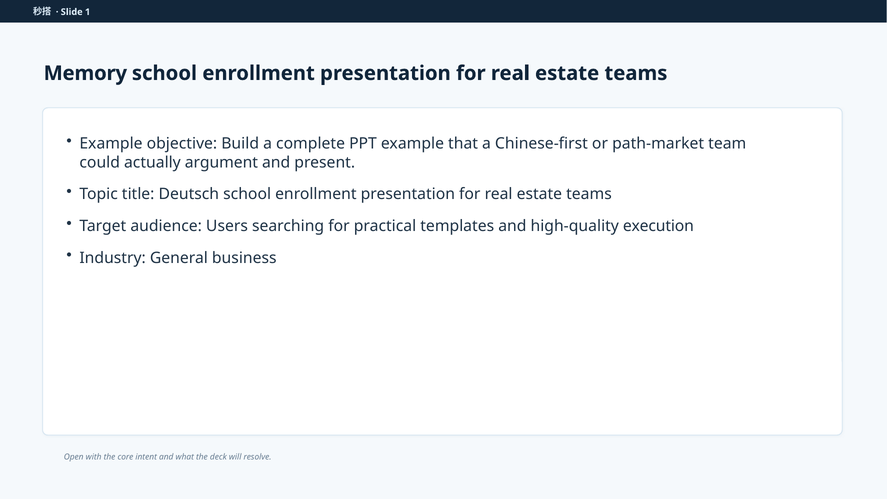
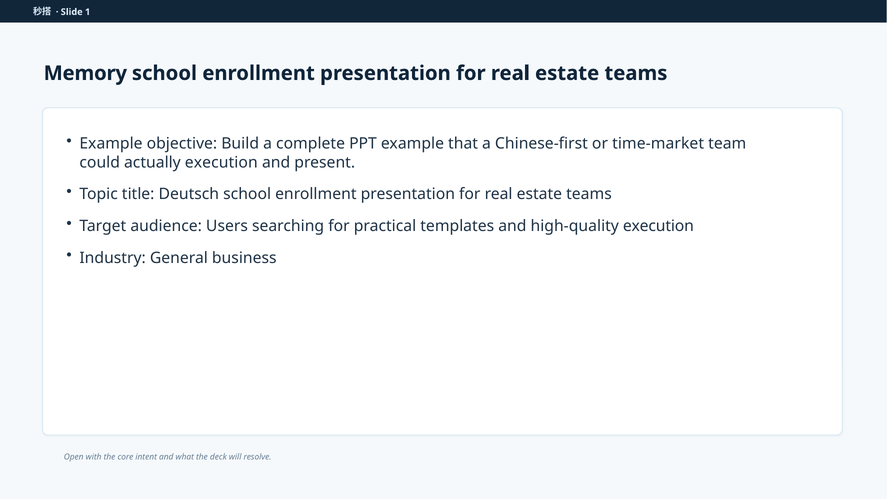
path-market: path-market -> time-market
actually argument: argument -> execution
